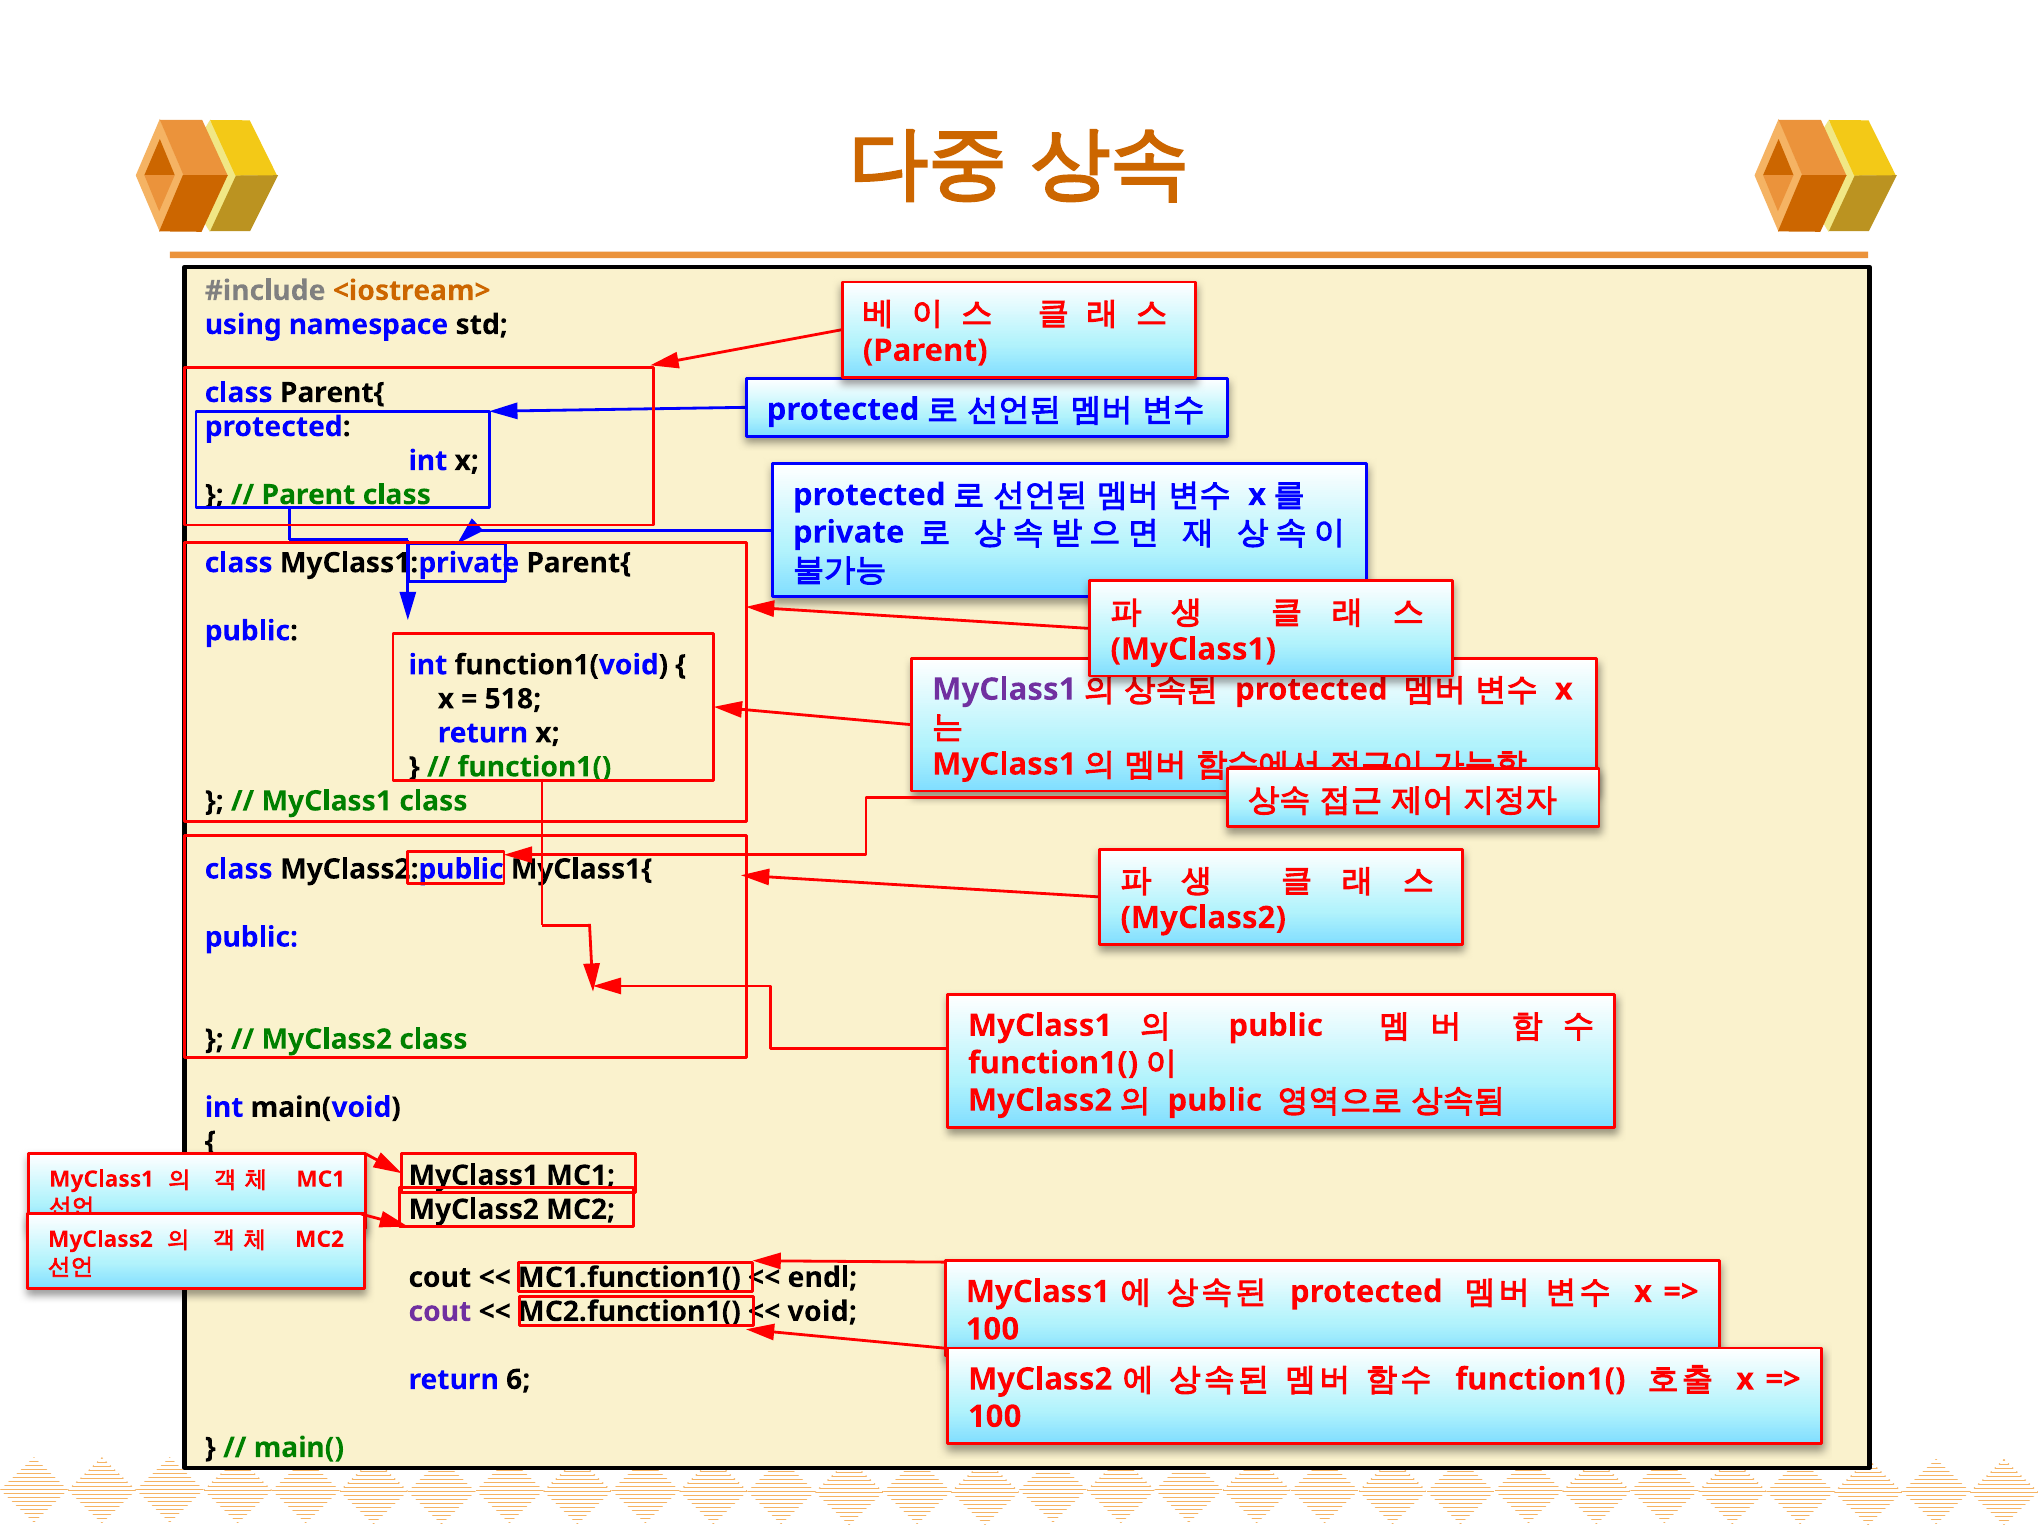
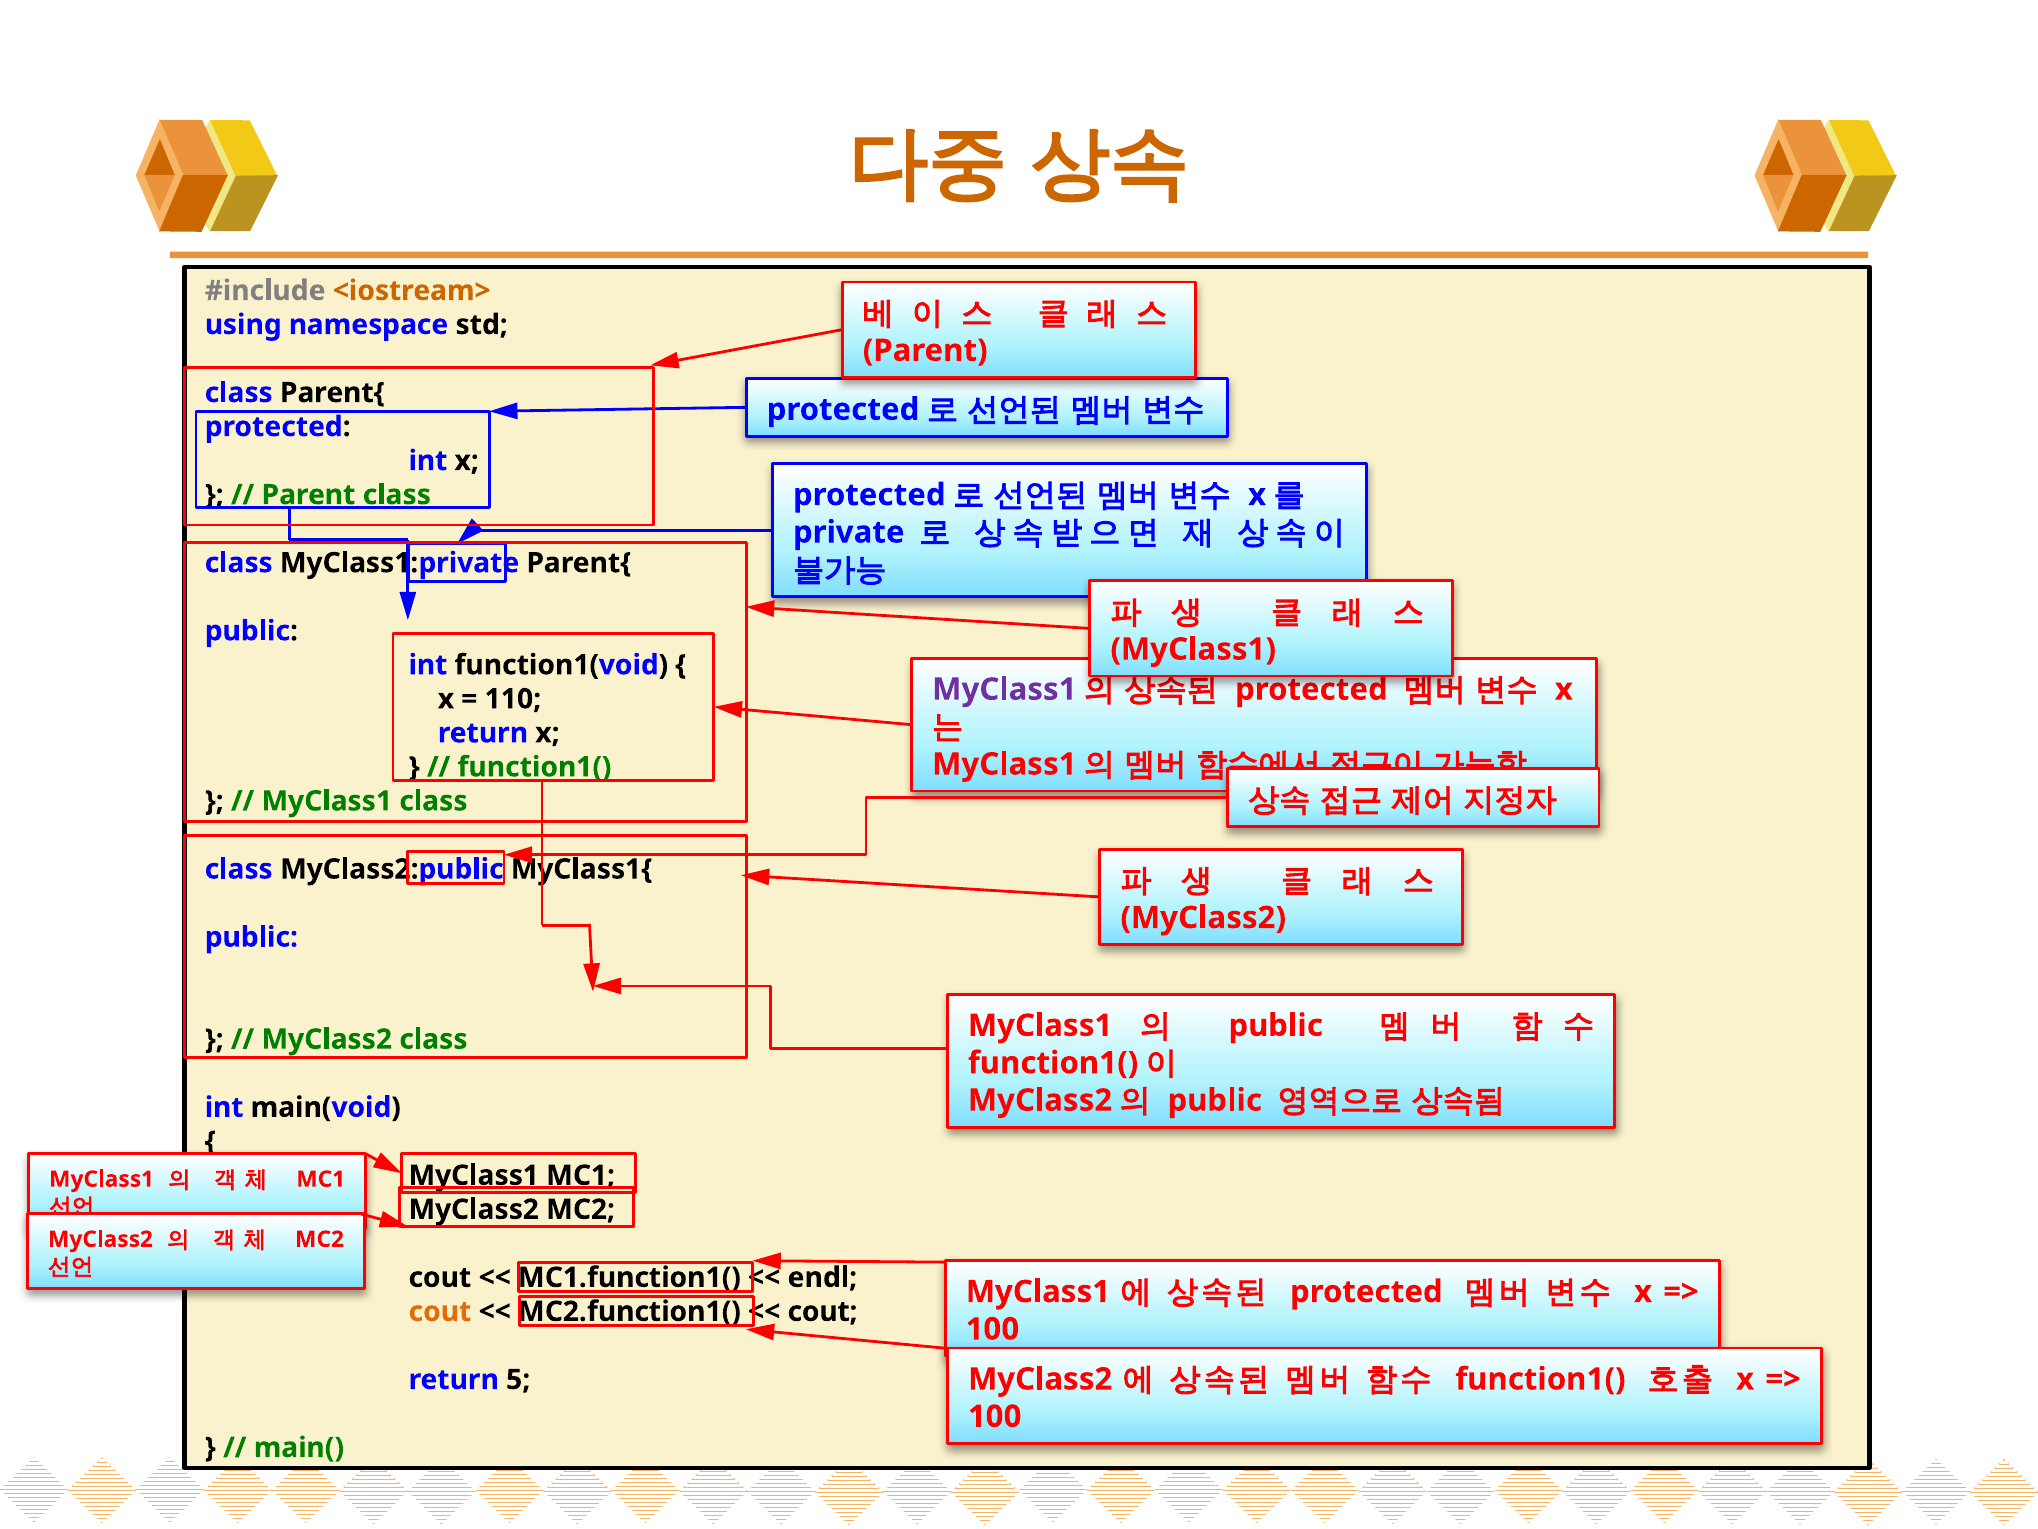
518: 518 -> 110
cout at (440, 1311) colour: purple -> orange
void at (822, 1311): void -> cout
6: 6 -> 5
